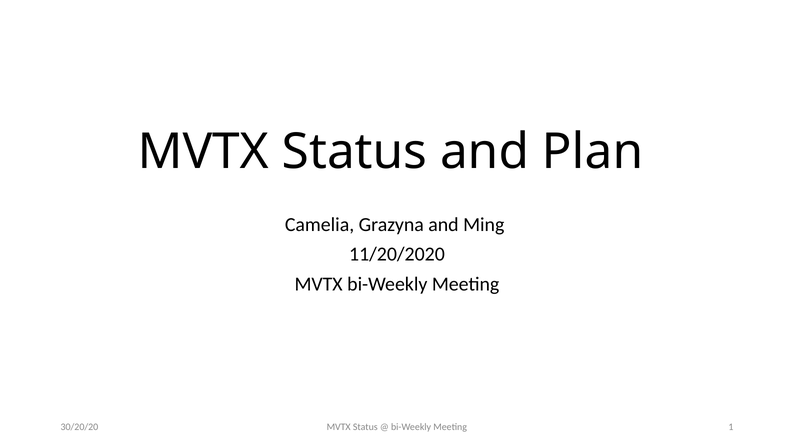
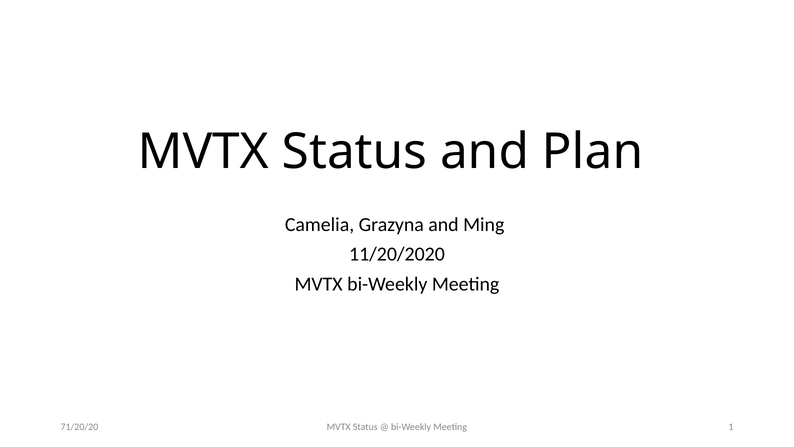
30/20/20: 30/20/20 -> 71/20/20
